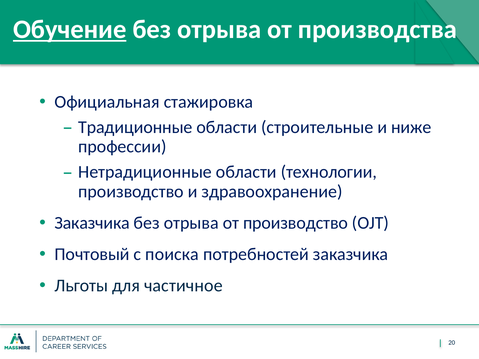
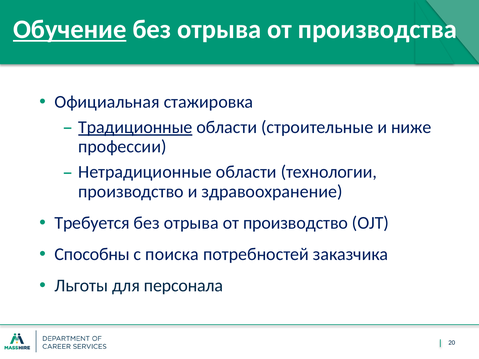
Традиционные underline: none -> present
Заказчика at (92, 223): Заказчика -> Требуется
Почтовый: Почтовый -> Способны
частичное: частичное -> персонала
